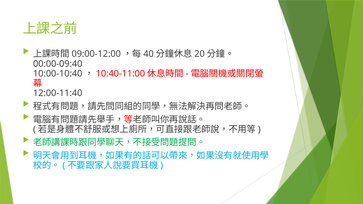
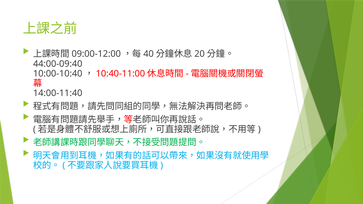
00:00-09:40: 00:00-09:40 -> 44:00-09:40
12:00-11:40: 12:00-11:40 -> 14:00-11:40
